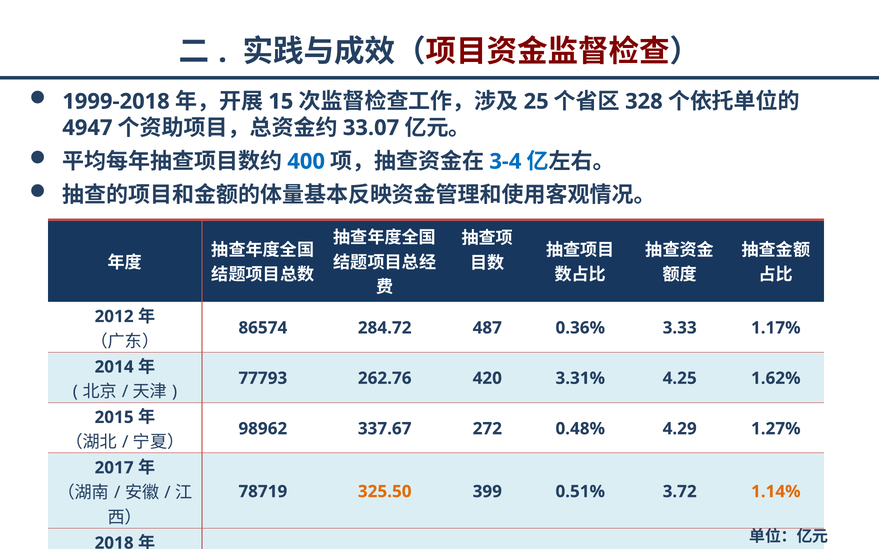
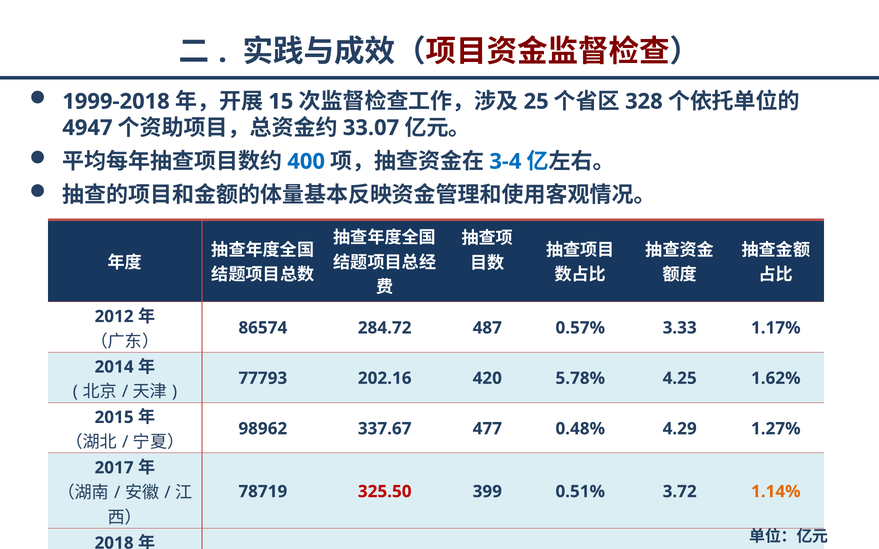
0.36%: 0.36% -> 0.57%
262.76: 262.76 -> 202.16
3.31%: 3.31% -> 5.78%
272: 272 -> 477
325.50 colour: orange -> red
